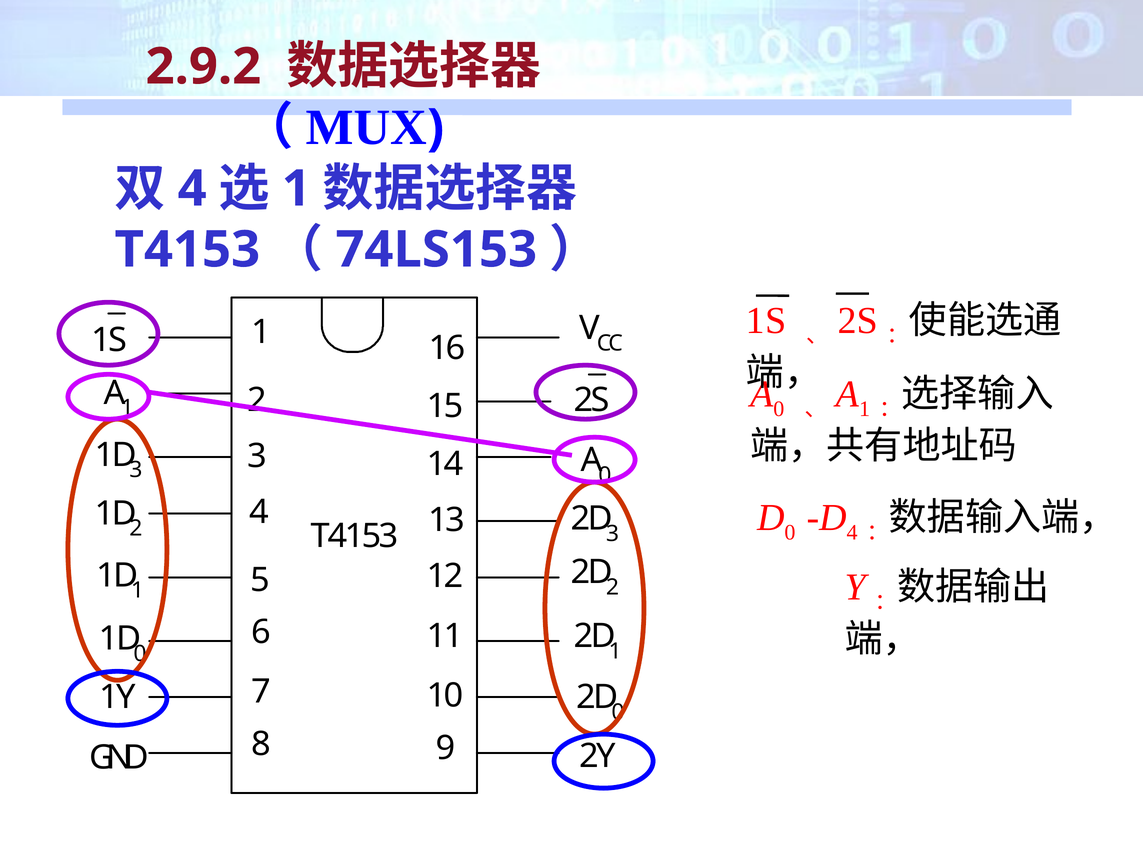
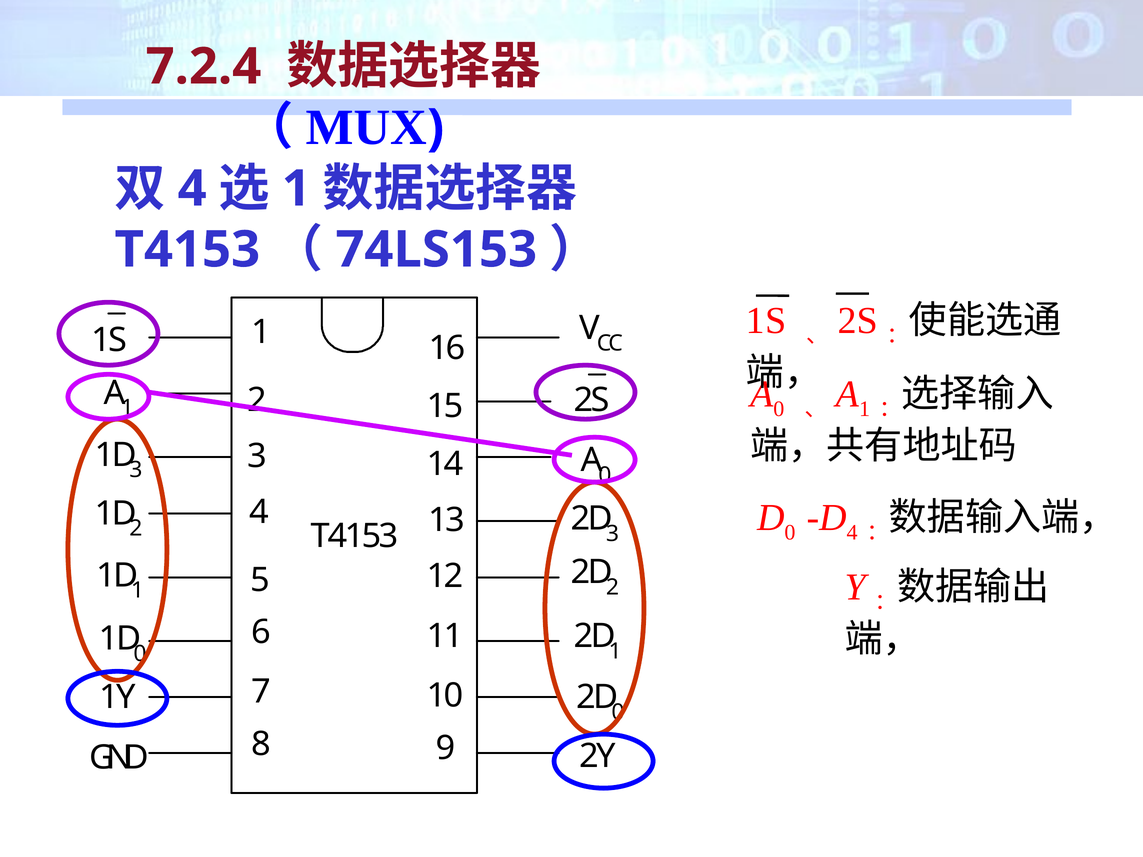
2.9.2: 2.9.2 -> 7.2.4
